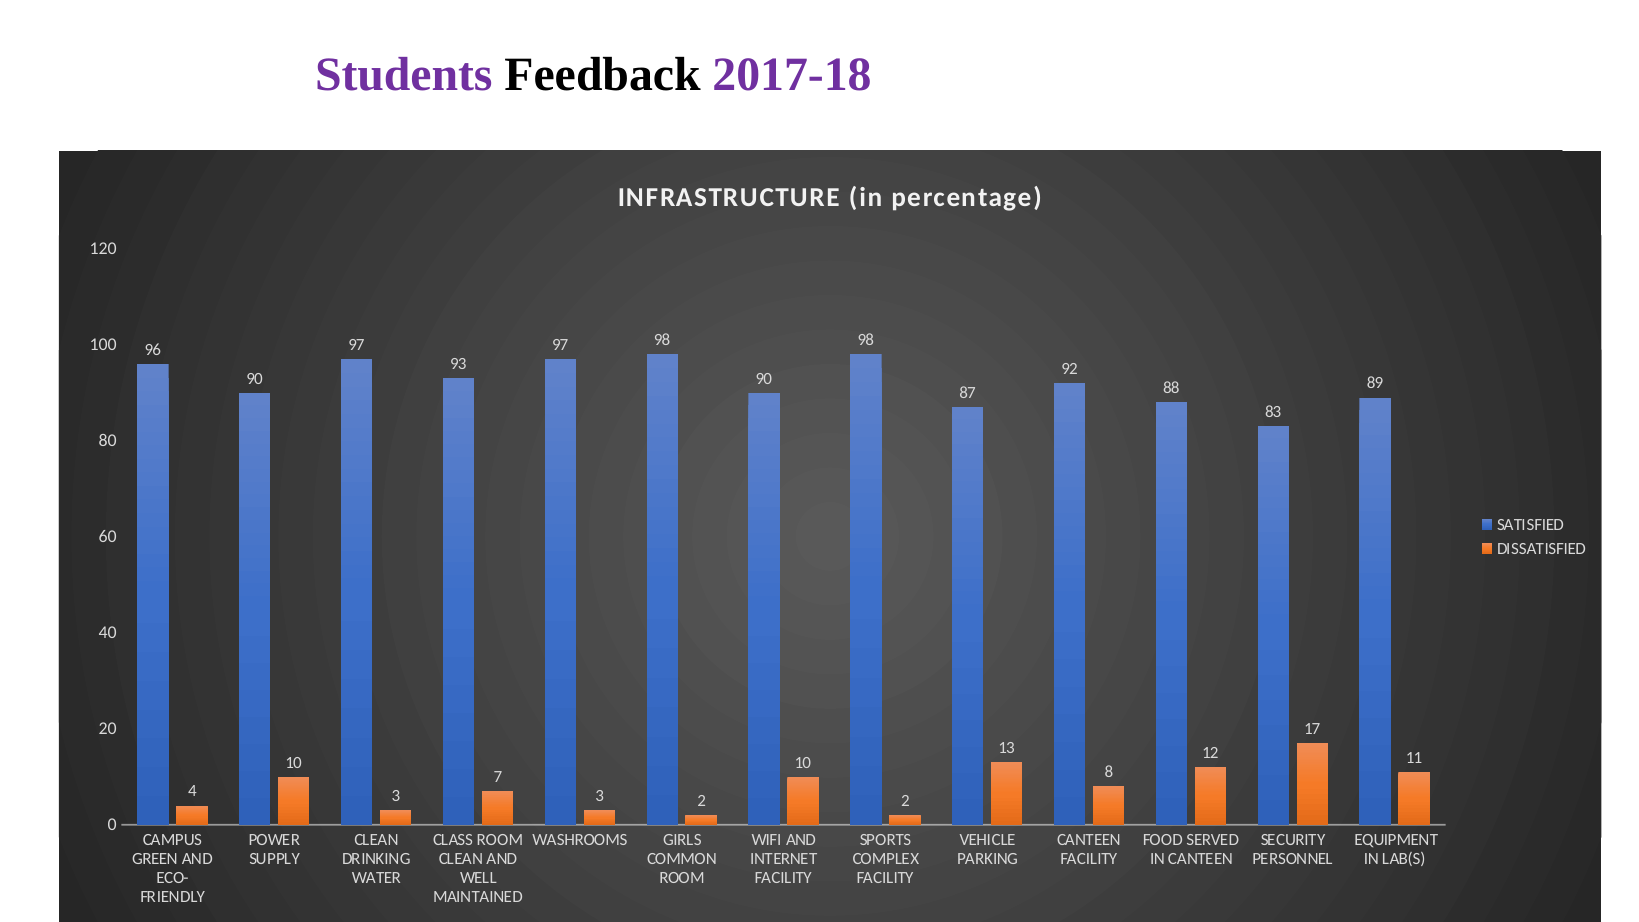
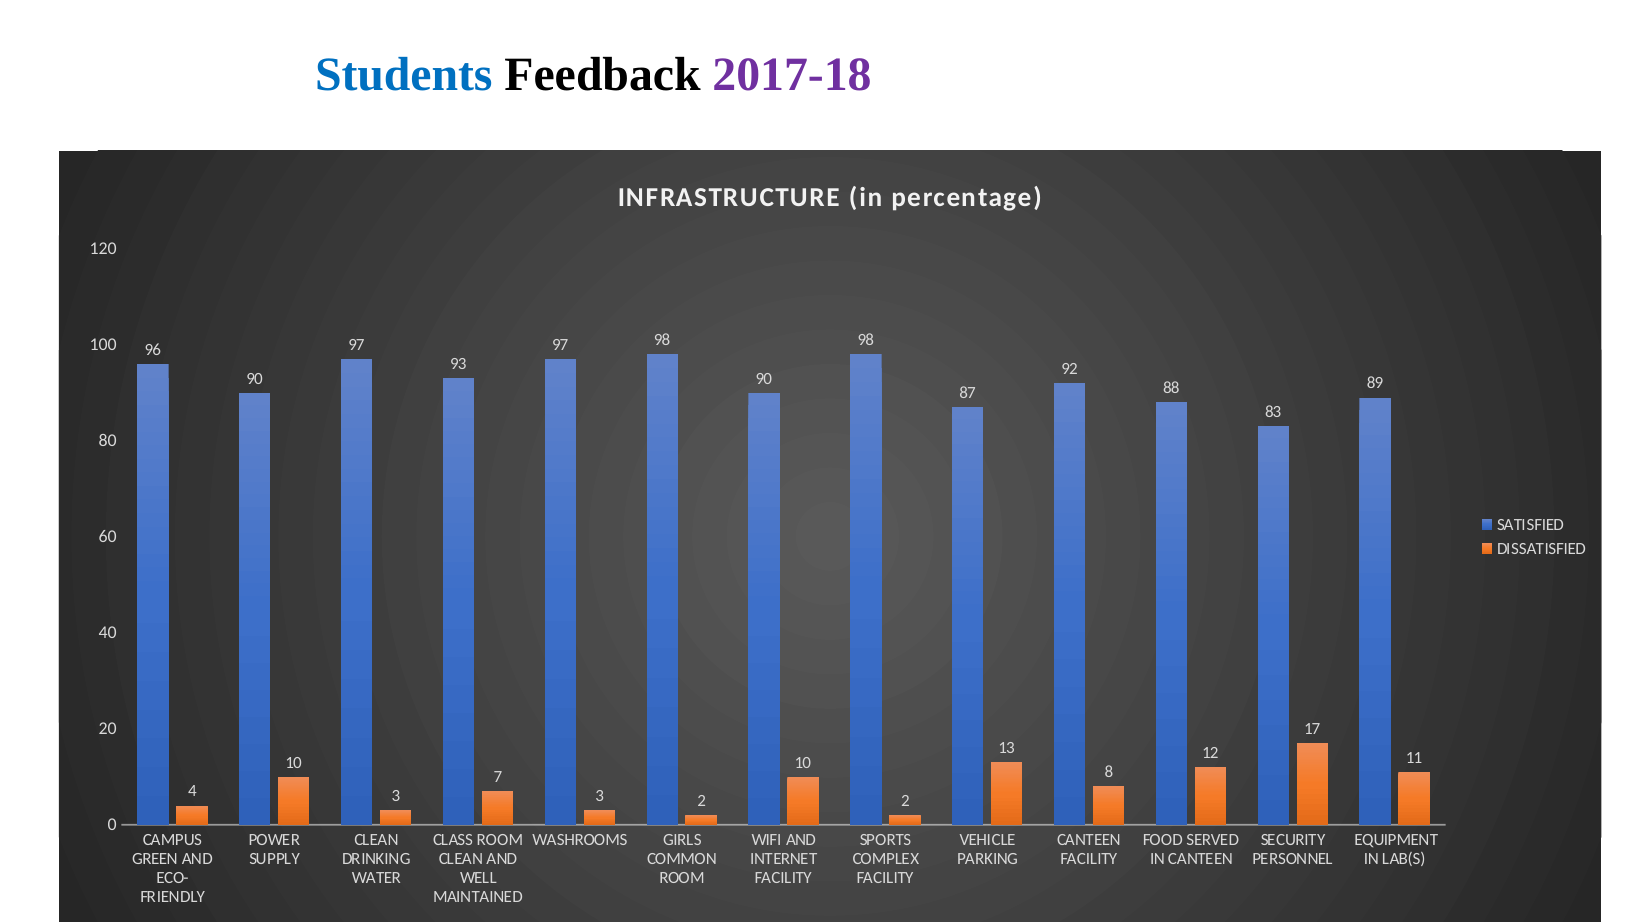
Students colour: purple -> blue
